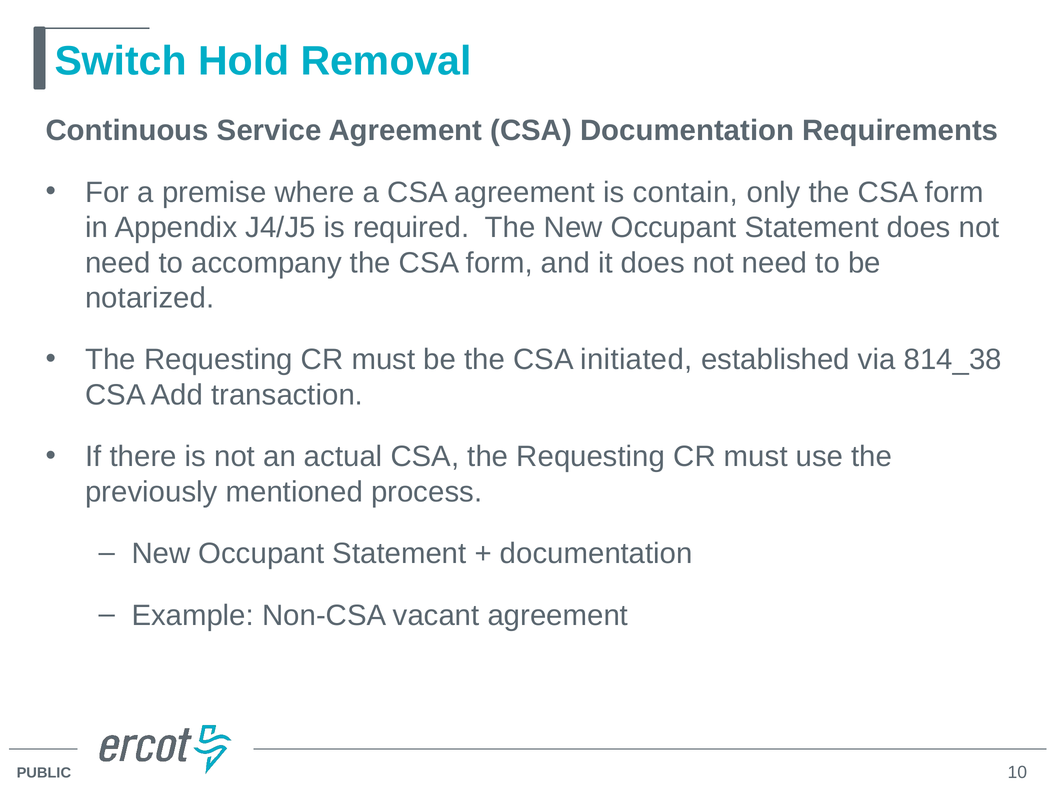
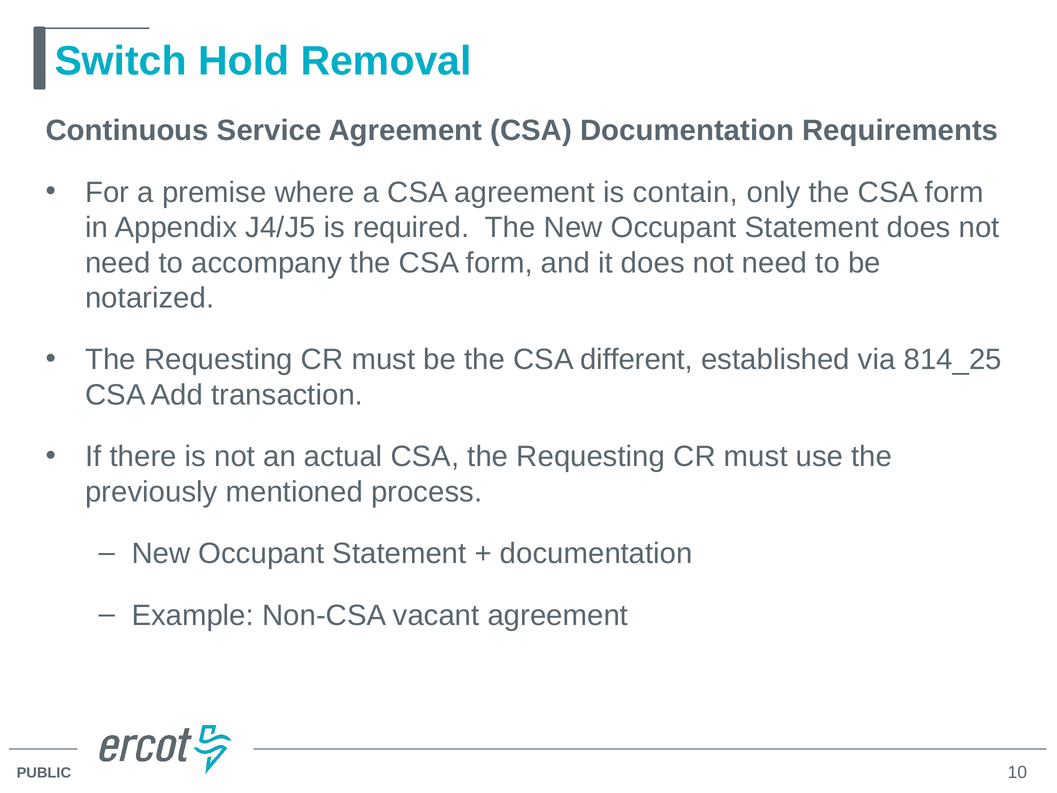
initiated: initiated -> different
814_38: 814_38 -> 814_25
